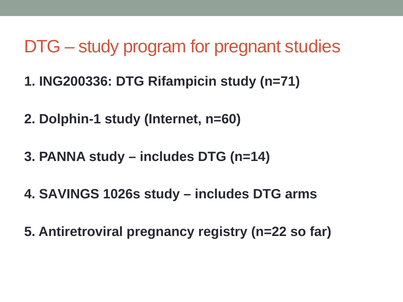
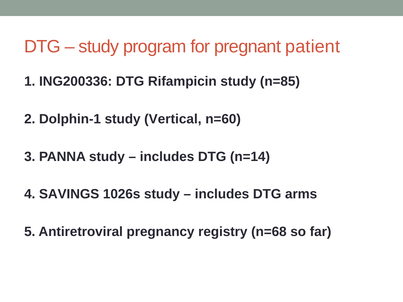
studies: studies -> patient
n=71: n=71 -> n=85
Internet: Internet -> Vertical
n=22: n=22 -> n=68
